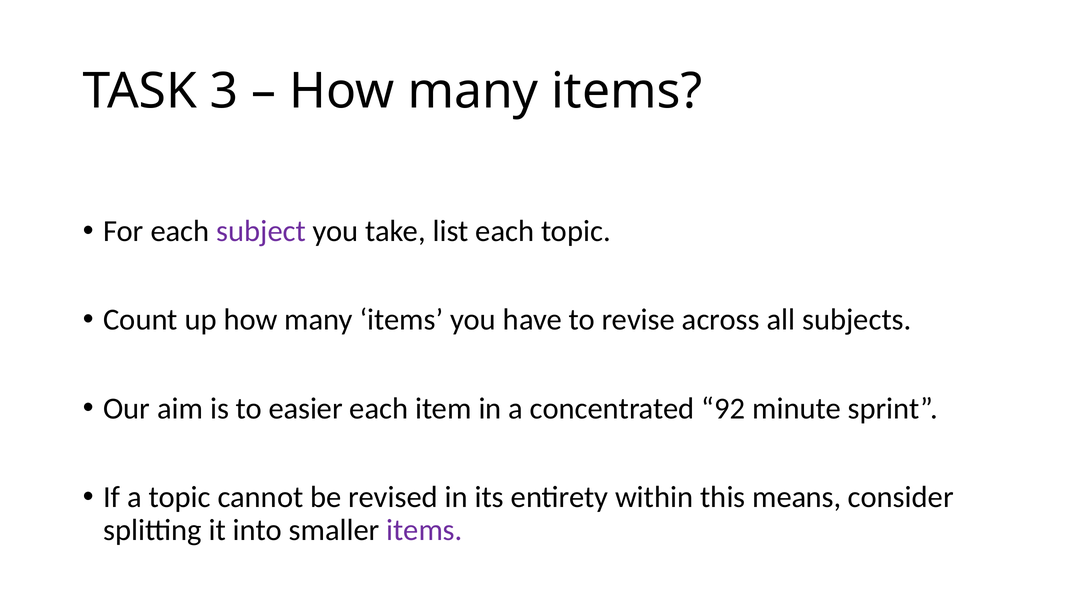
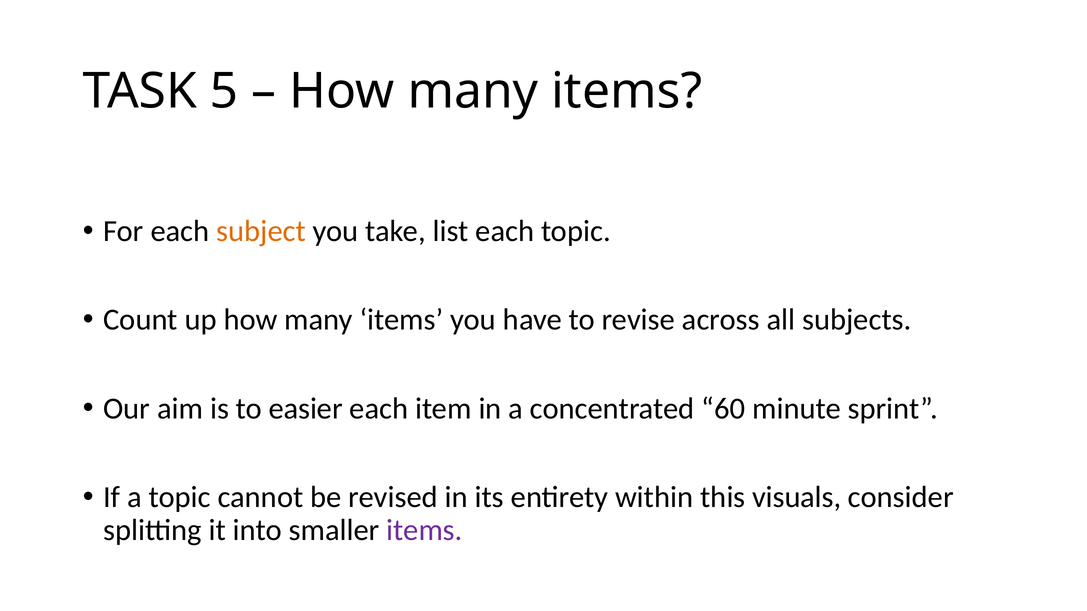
3: 3 -> 5
subject colour: purple -> orange
92: 92 -> 60
means: means -> visuals
